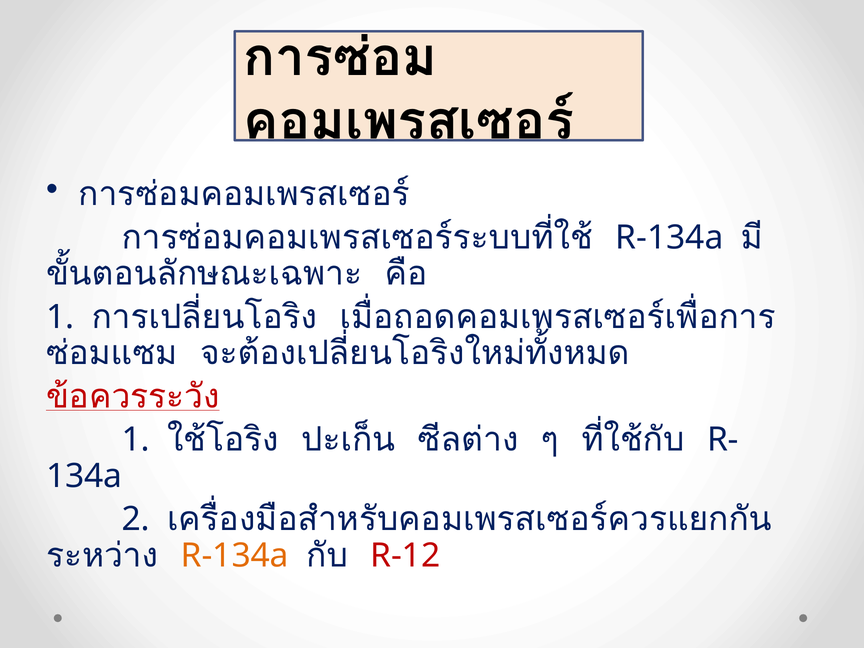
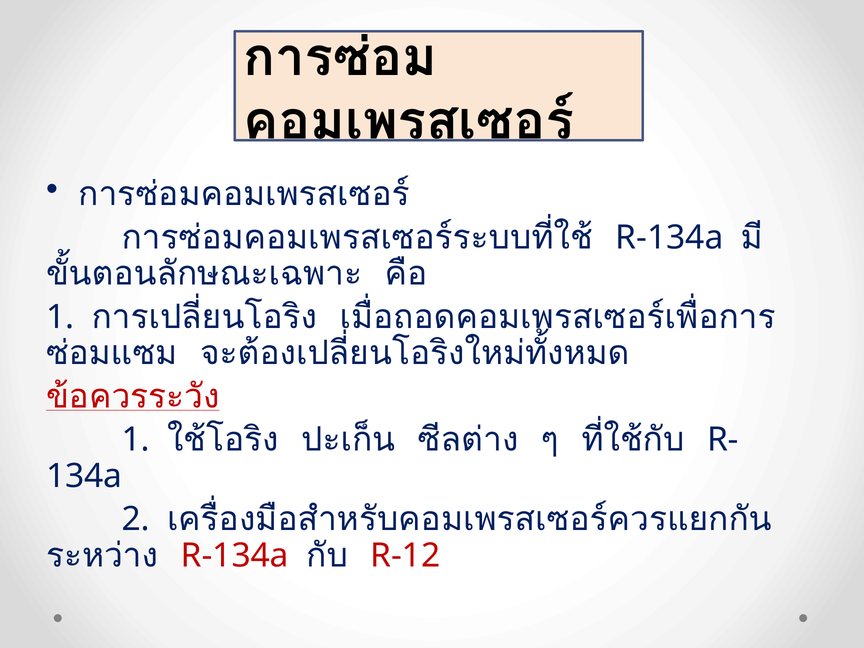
R-134a at (235, 556) colour: orange -> red
